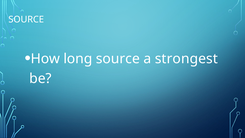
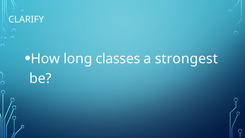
SOURCE at (26, 19): SOURCE -> CLARIFY
long source: source -> classes
